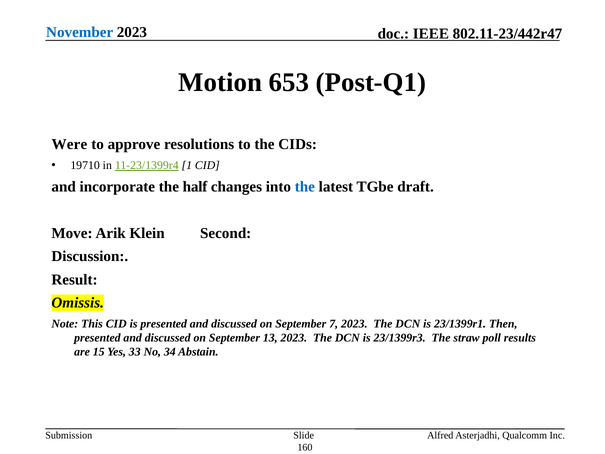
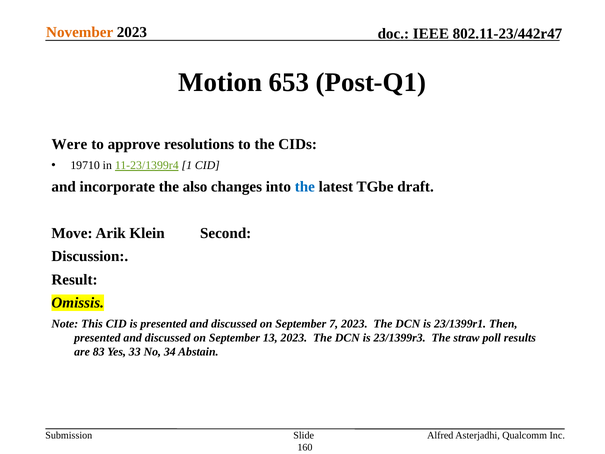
November colour: blue -> orange
half: half -> also
15: 15 -> 83
